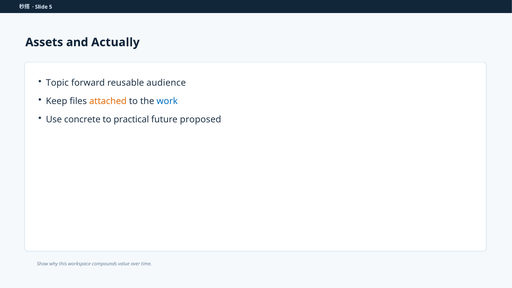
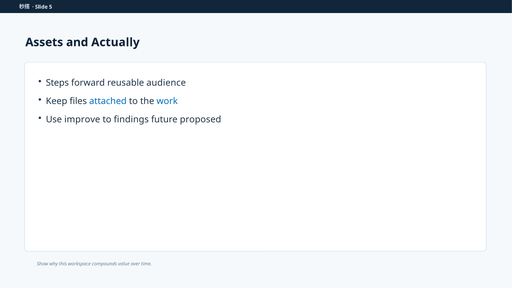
Topic: Topic -> Steps
attached colour: orange -> blue
concrete: concrete -> improve
practical: practical -> findings
